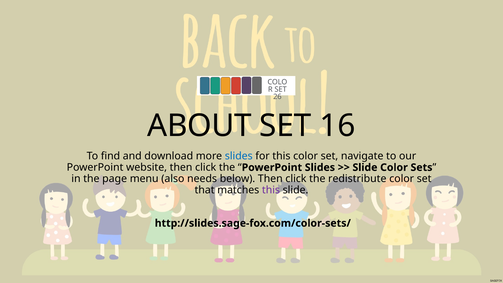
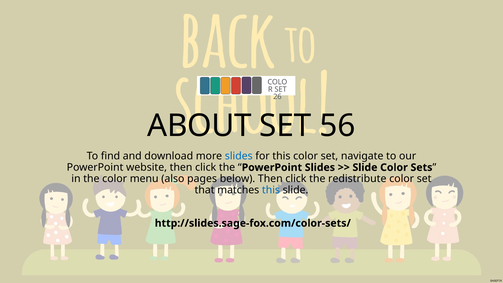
16: 16 -> 56
the page: page -> color
needs: needs -> pages
this at (271, 190) colour: purple -> blue
